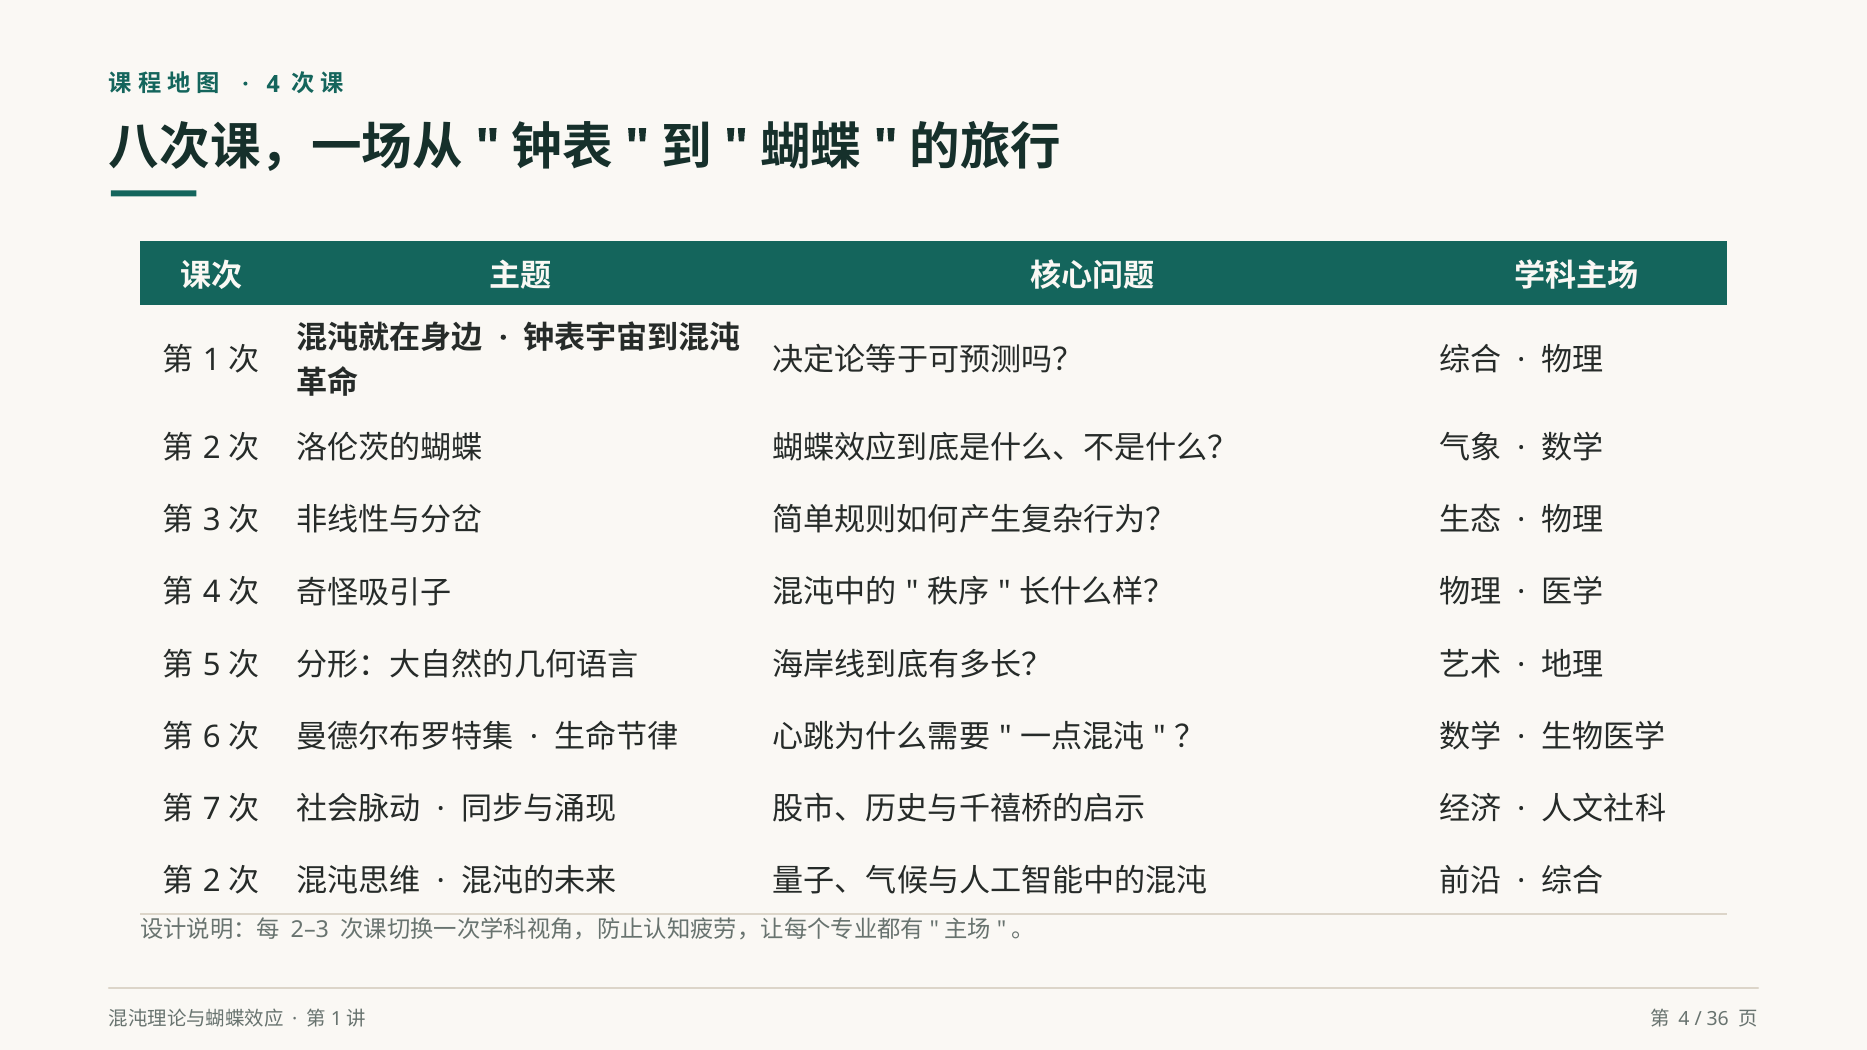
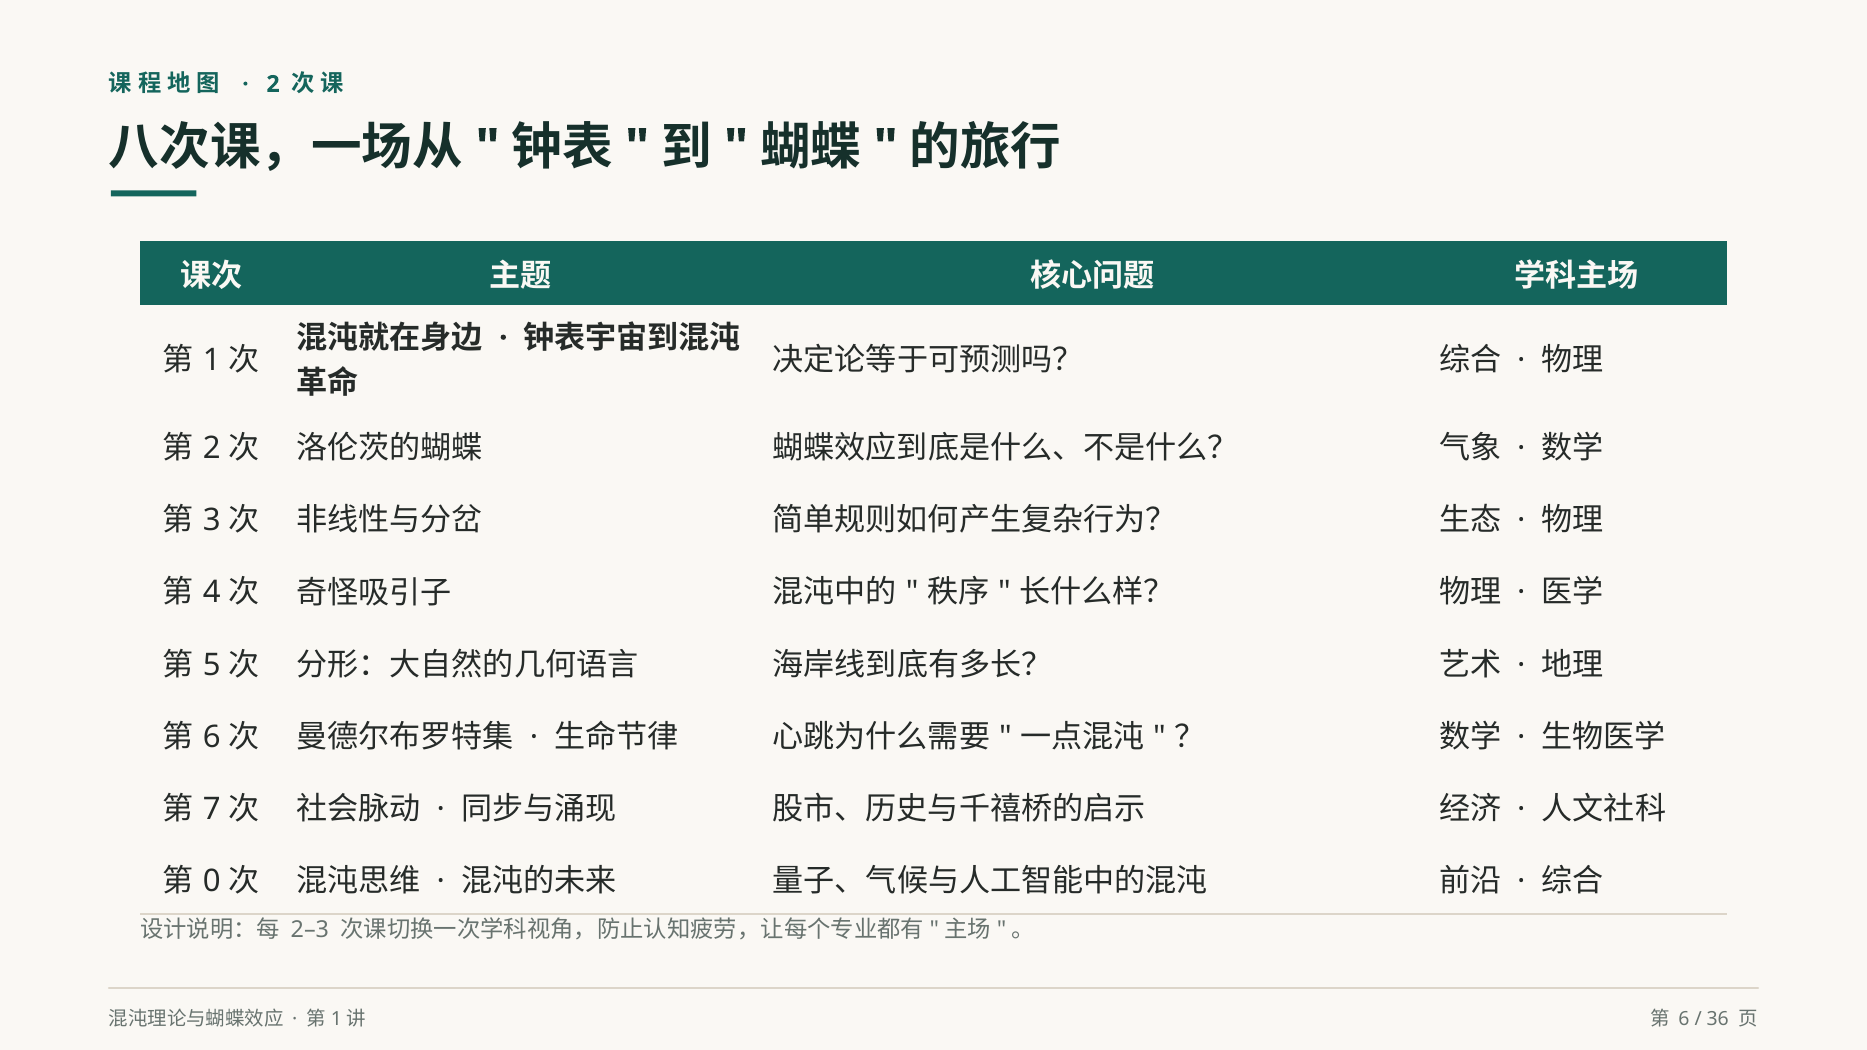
4 at (273, 84): 4 -> 2
2 at (212, 881): 2 -> 0
4 at (1684, 1019): 4 -> 6
